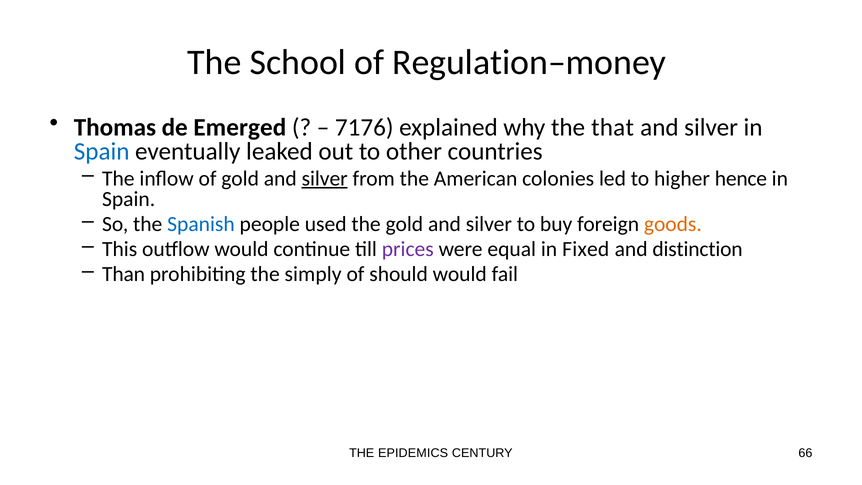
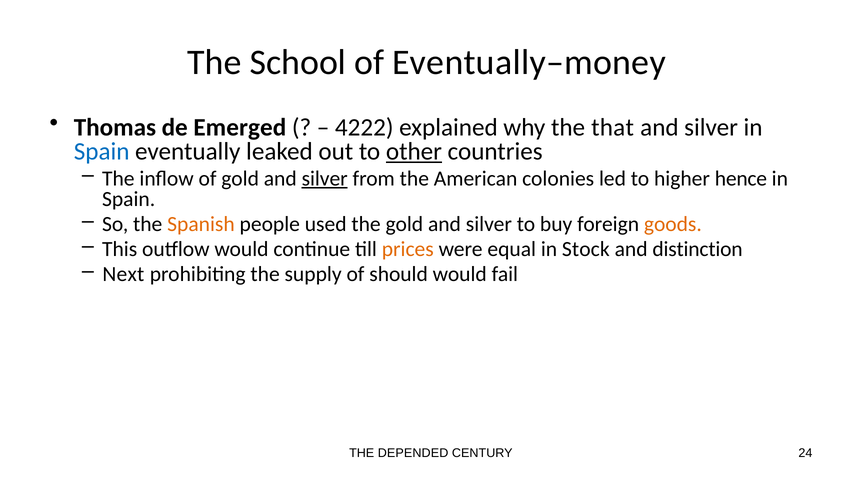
Regulation–money: Regulation–money -> Eventually–money
7176: 7176 -> 4222
other underline: none -> present
Spanish colour: blue -> orange
prices colour: purple -> orange
Fixed: Fixed -> Stock
Than: Than -> Next
simply: simply -> supply
EPIDEMICS: EPIDEMICS -> DEPENDED
66: 66 -> 24
